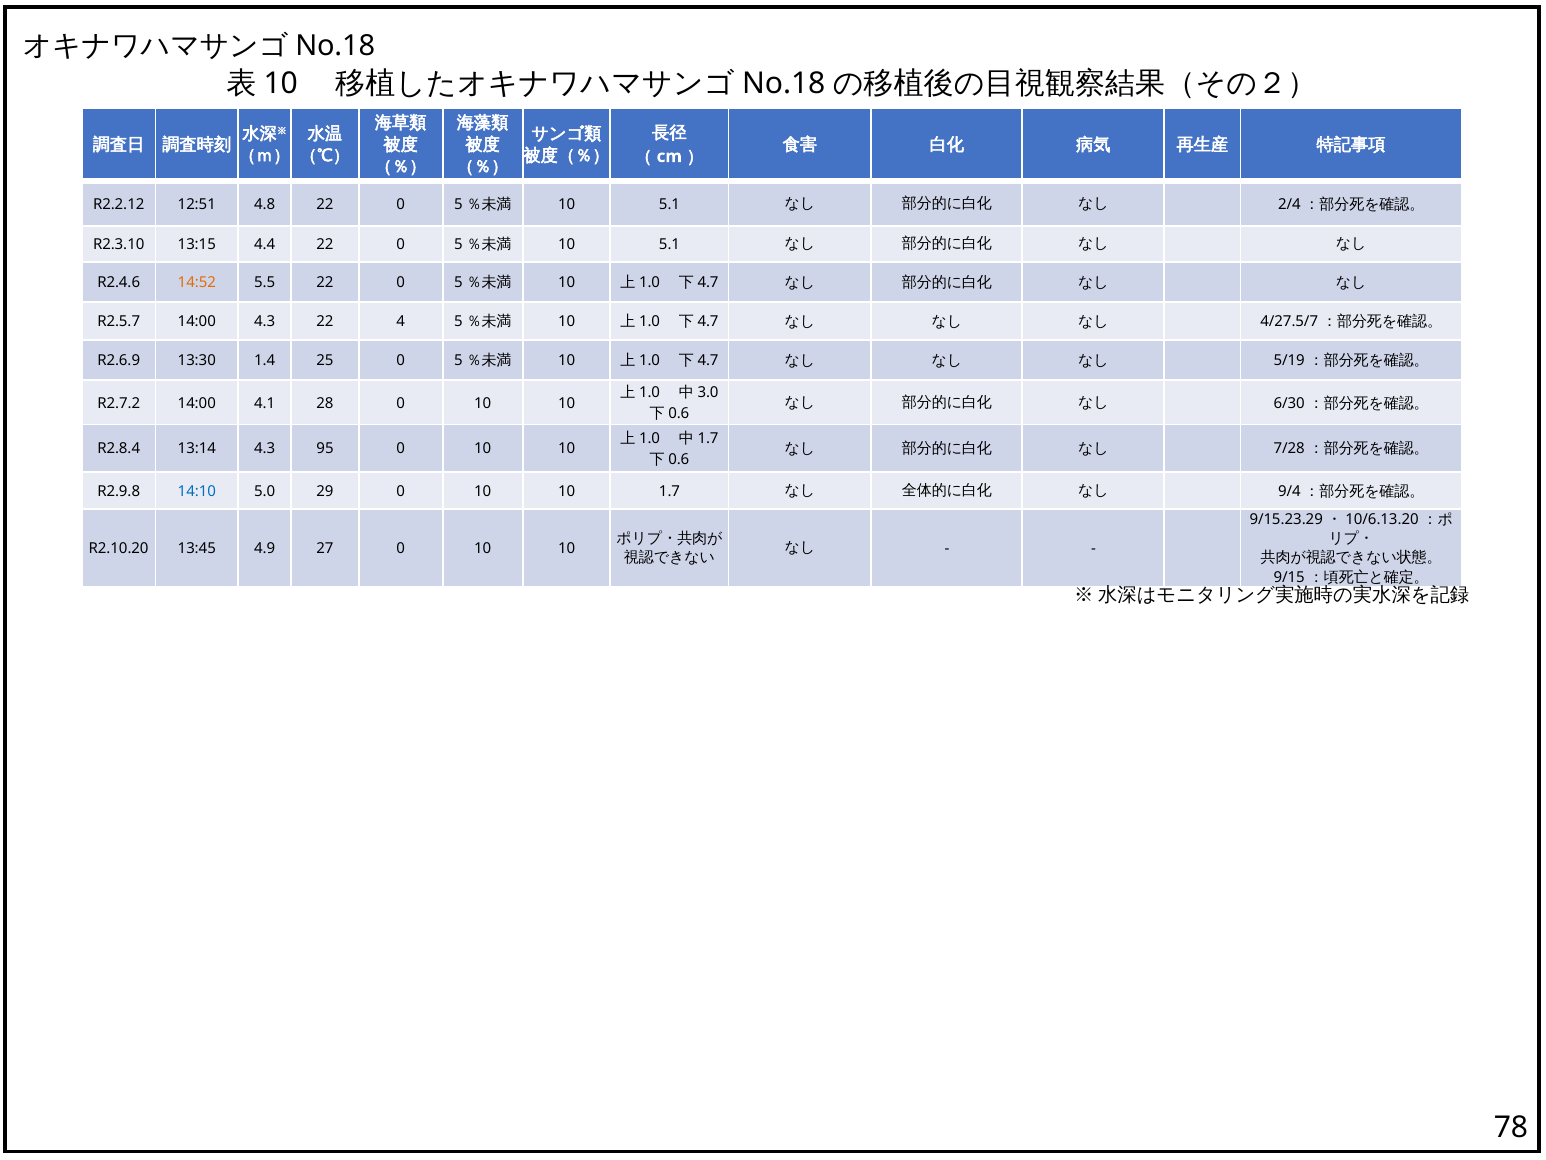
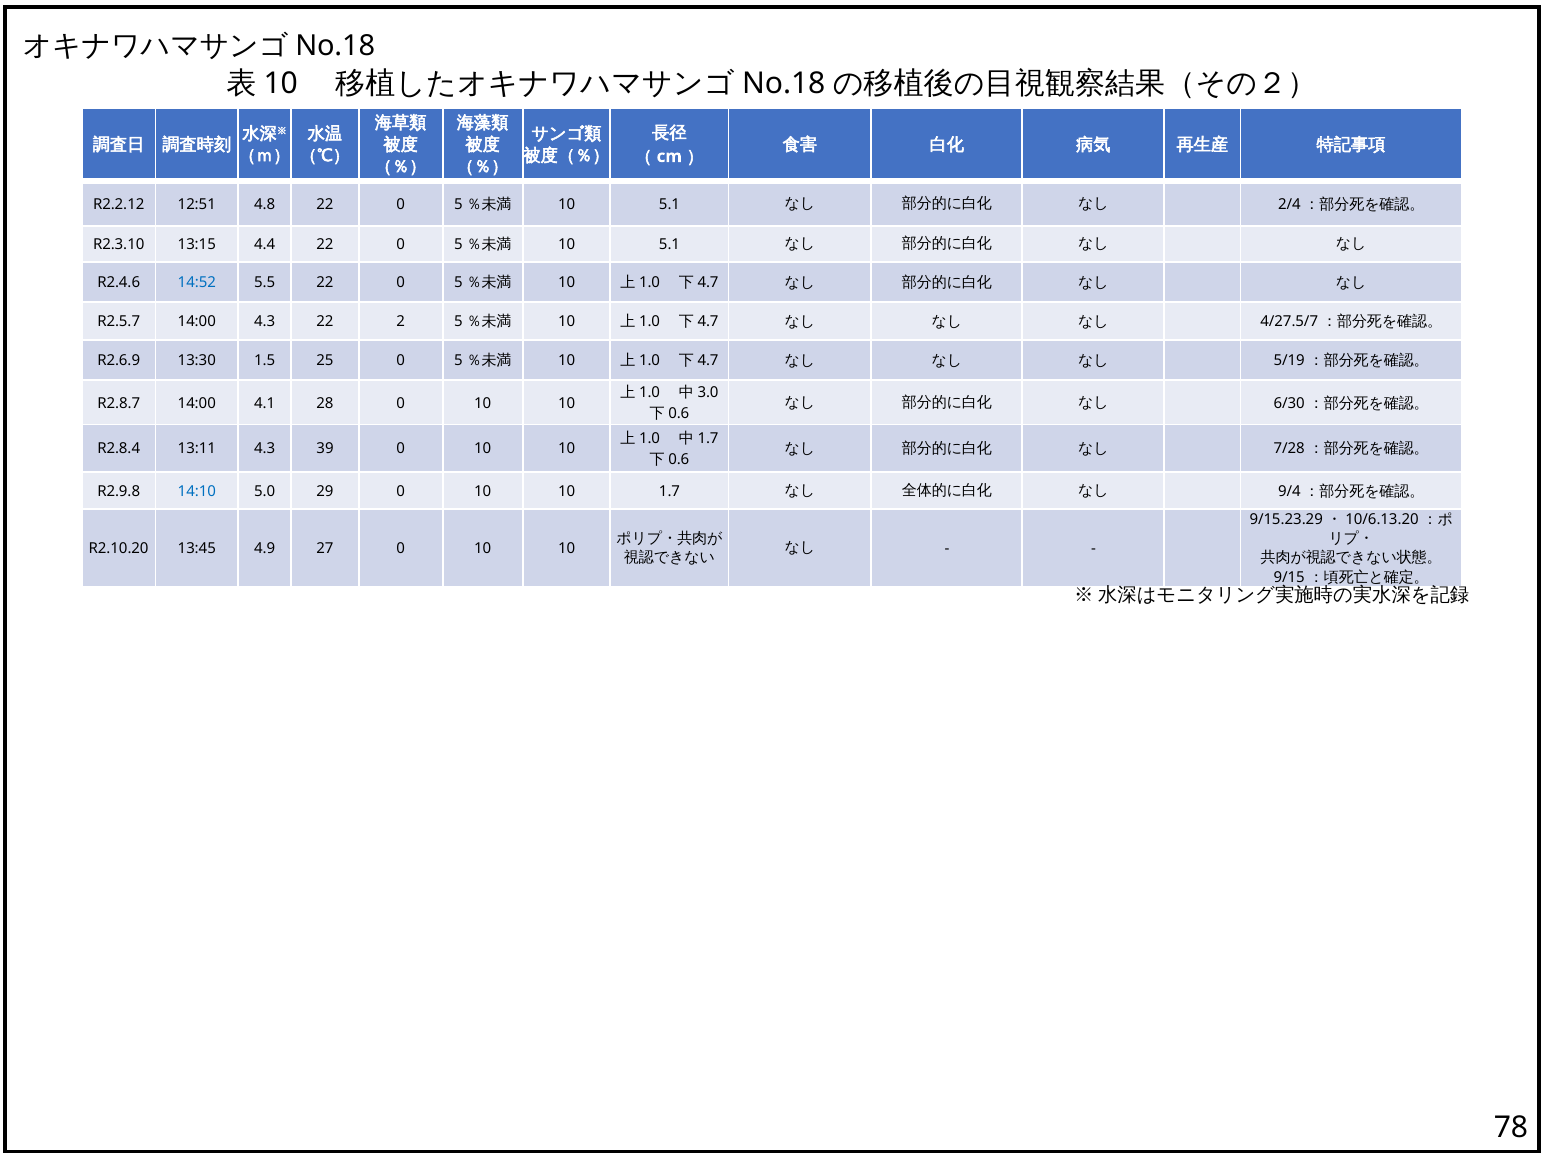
14:52 colour: orange -> blue
4: 4 -> 2
1.4: 1.4 -> 1.5
R2.7.2: R2.7.2 -> R2.8.7
13:14: 13:14 -> 13:11
95: 95 -> 39
